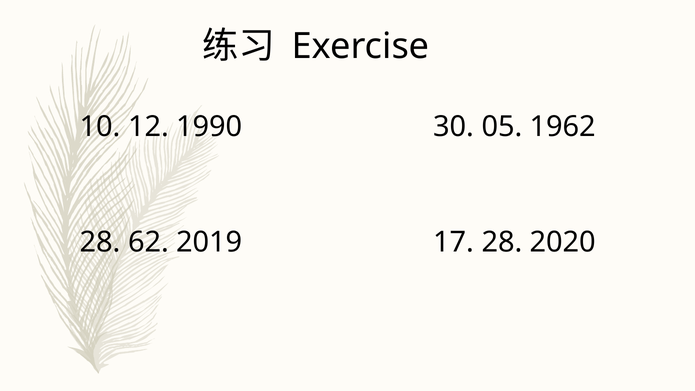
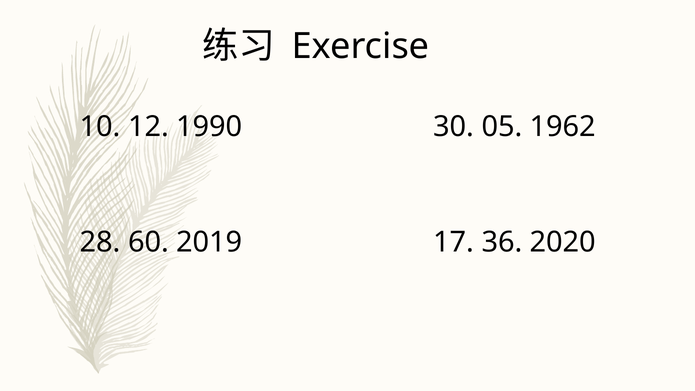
62: 62 -> 60
17 28: 28 -> 36
